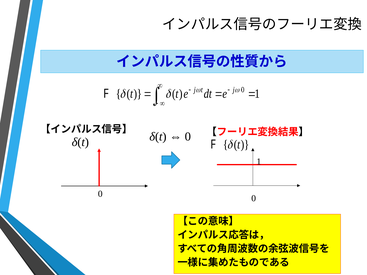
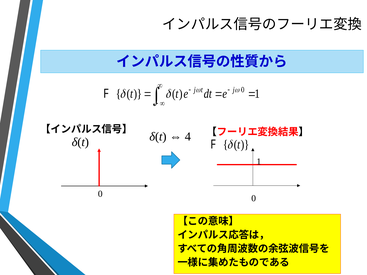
0 at (188, 137): 0 -> 4
